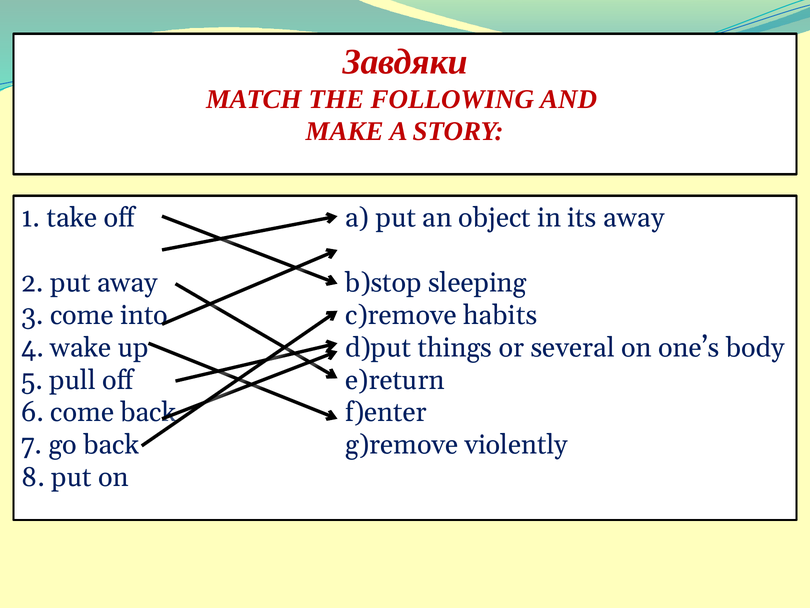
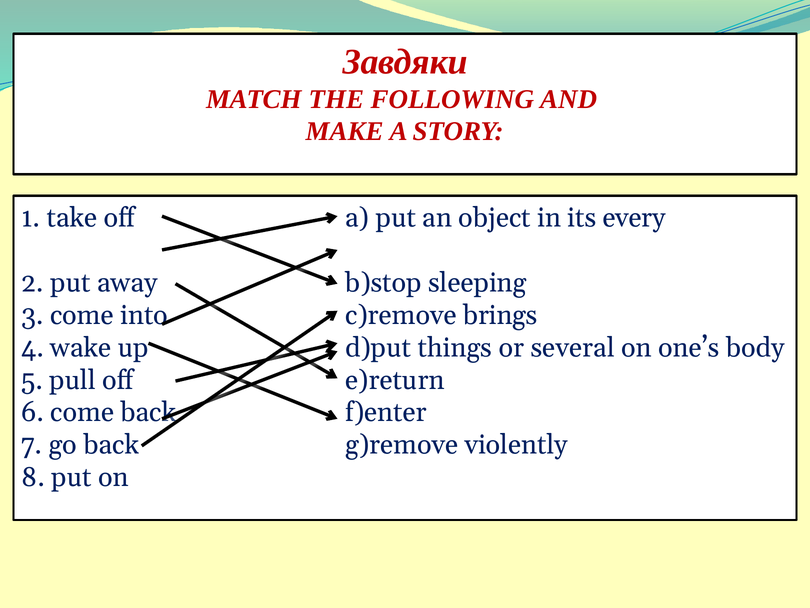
its away: away -> every
habits: habits -> brings
